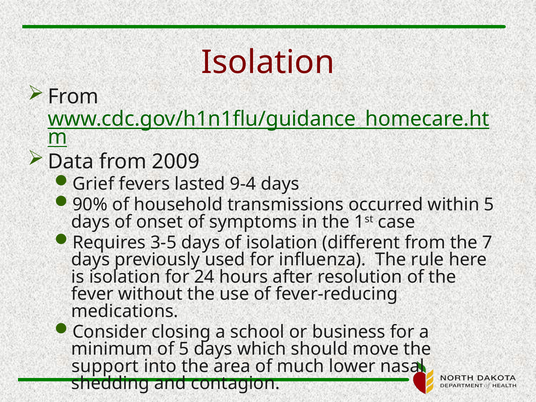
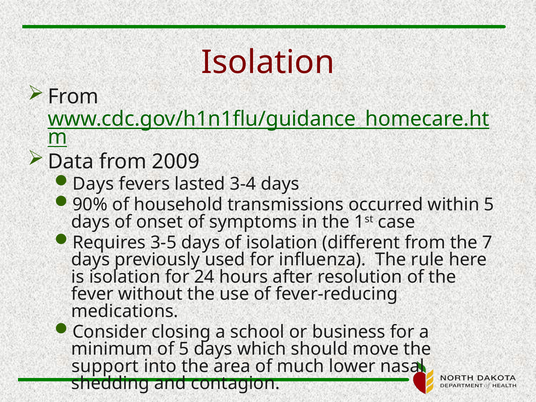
Grief at (93, 184): Grief -> Days
9-4: 9-4 -> 3-4
